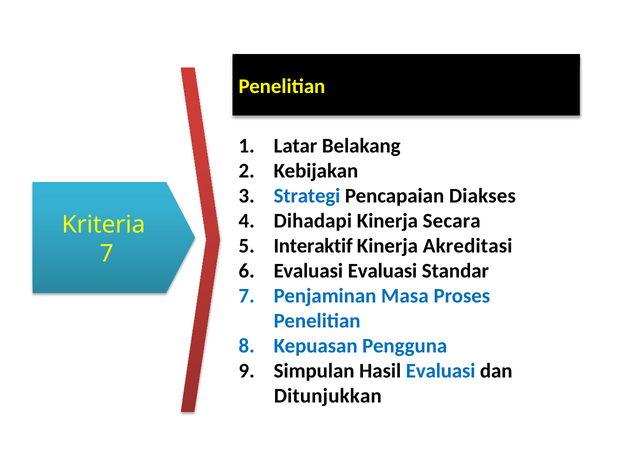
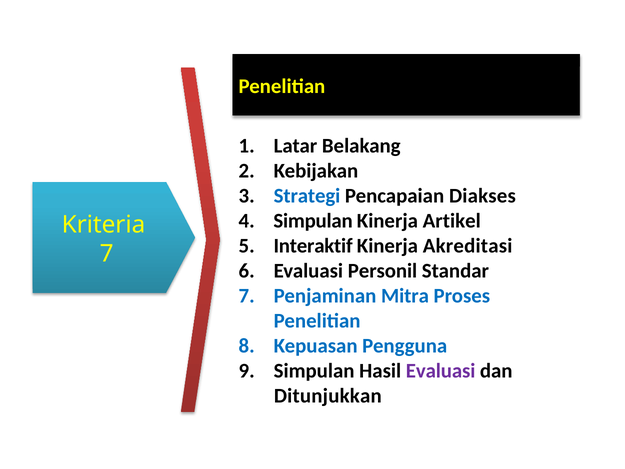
Dihadapi at (313, 221): Dihadapi -> Simpulan
Secara: Secara -> Artikel
Evaluasi Evaluasi: Evaluasi -> Personil
Masa: Masa -> Mitra
Evaluasi at (441, 371) colour: blue -> purple
